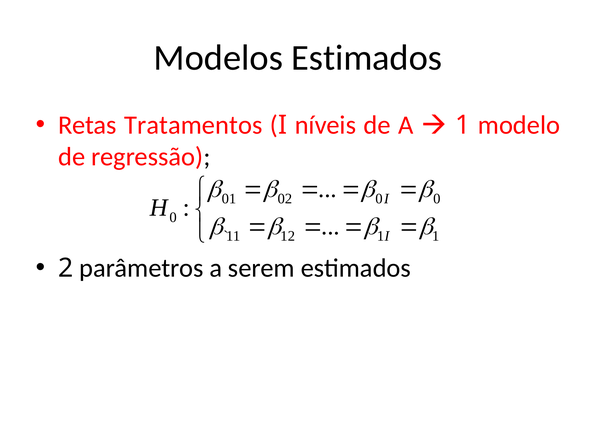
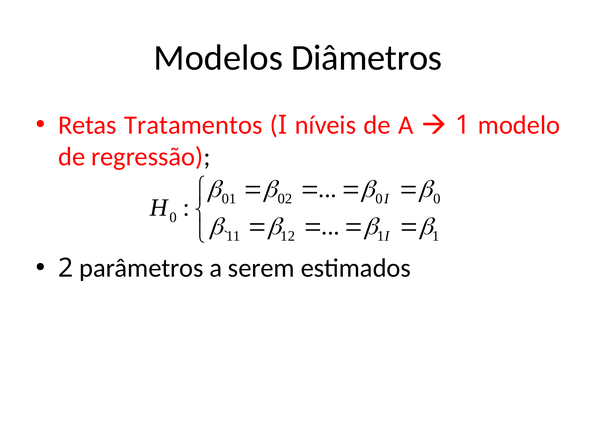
Modelos Estimados: Estimados -> Diâmetros
